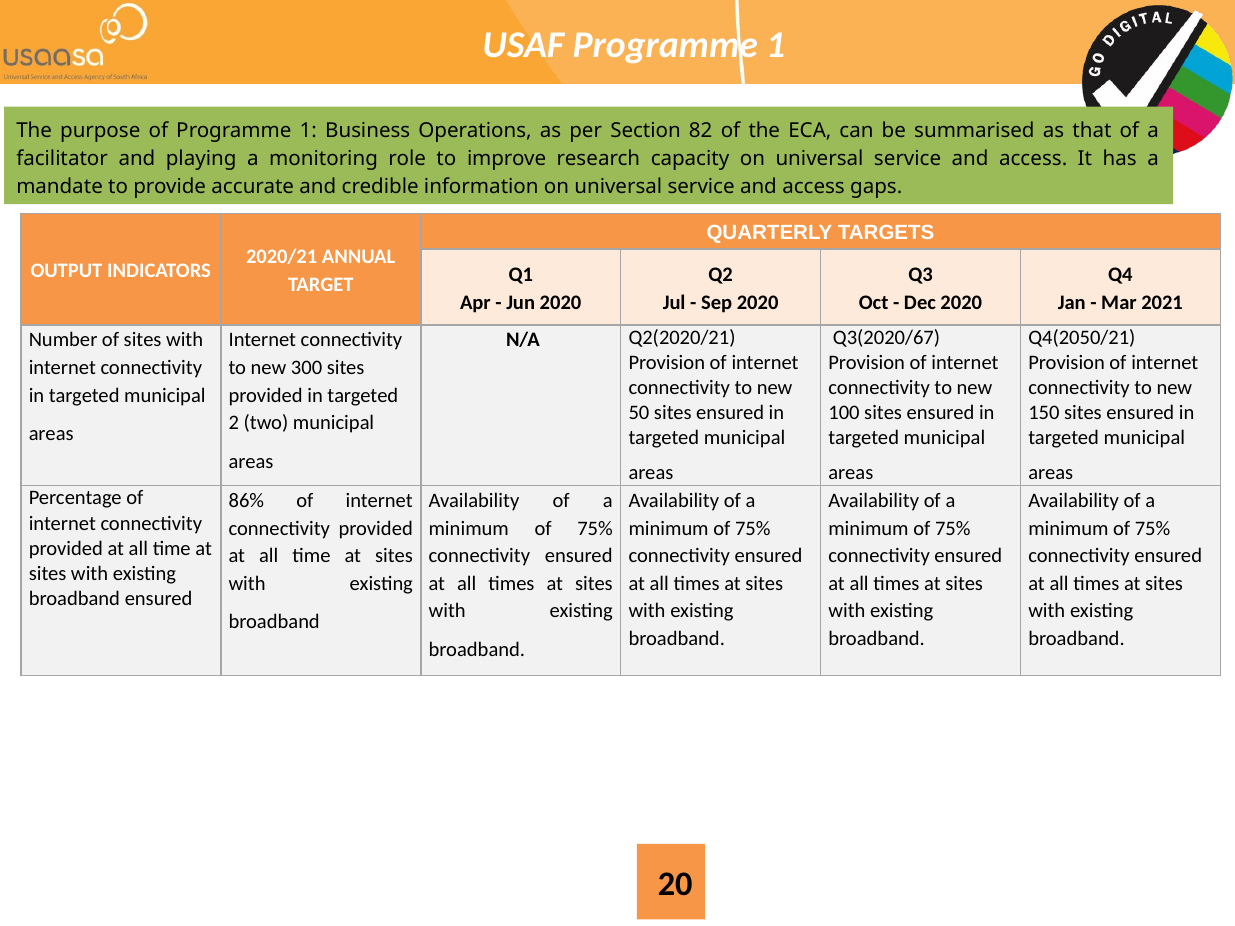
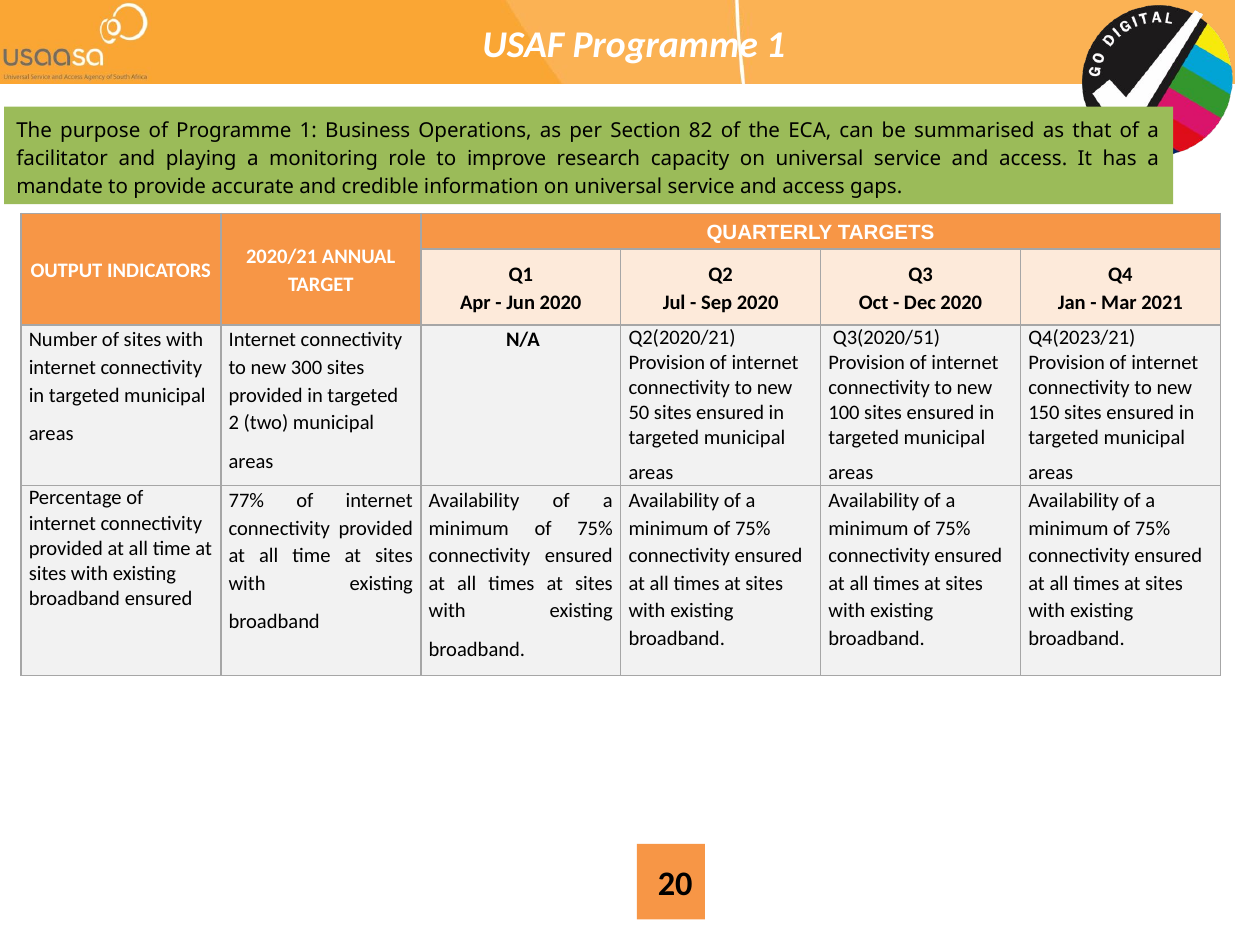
Q3(2020/67: Q3(2020/67 -> Q3(2020/51
Q4(2050/21: Q4(2050/21 -> Q4(2023/21
86%: 86% -> 77%
